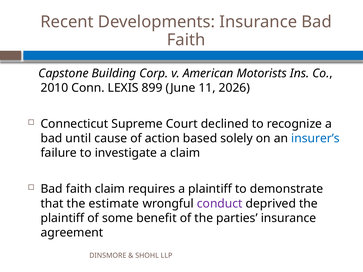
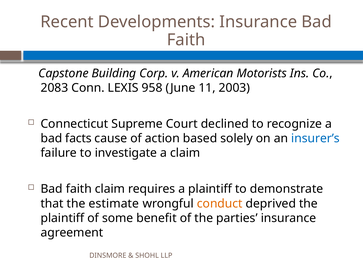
2010: 2010 -> 2083
899: 899 -> 958
2026: 2026 -> 2003
until: until -> facts
conduct colour: purple -> orange
